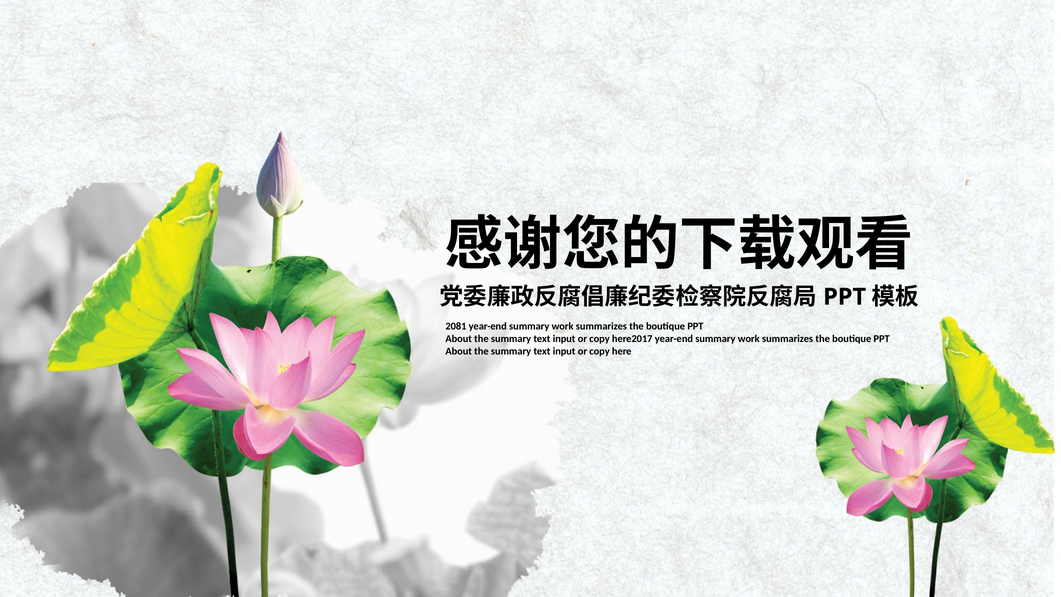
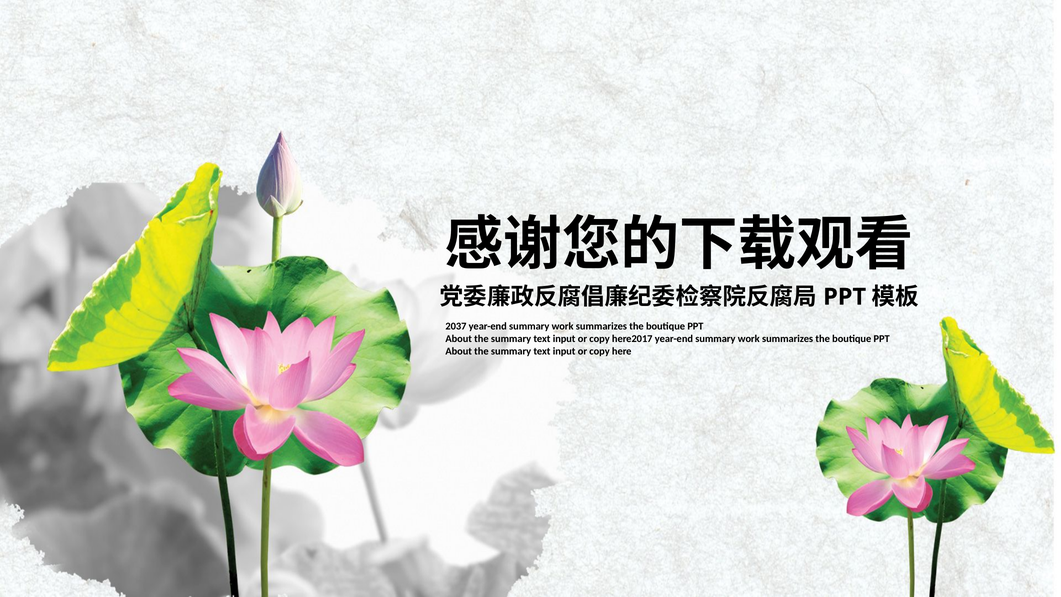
2081: 2081 -> 2037
